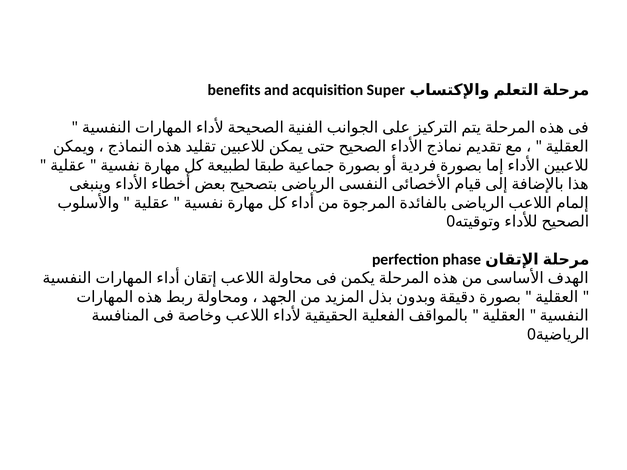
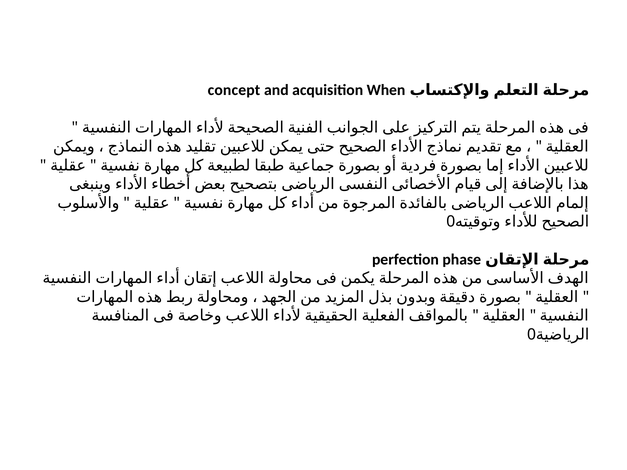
benefits: benefits -> concept
Super: Super -> When
